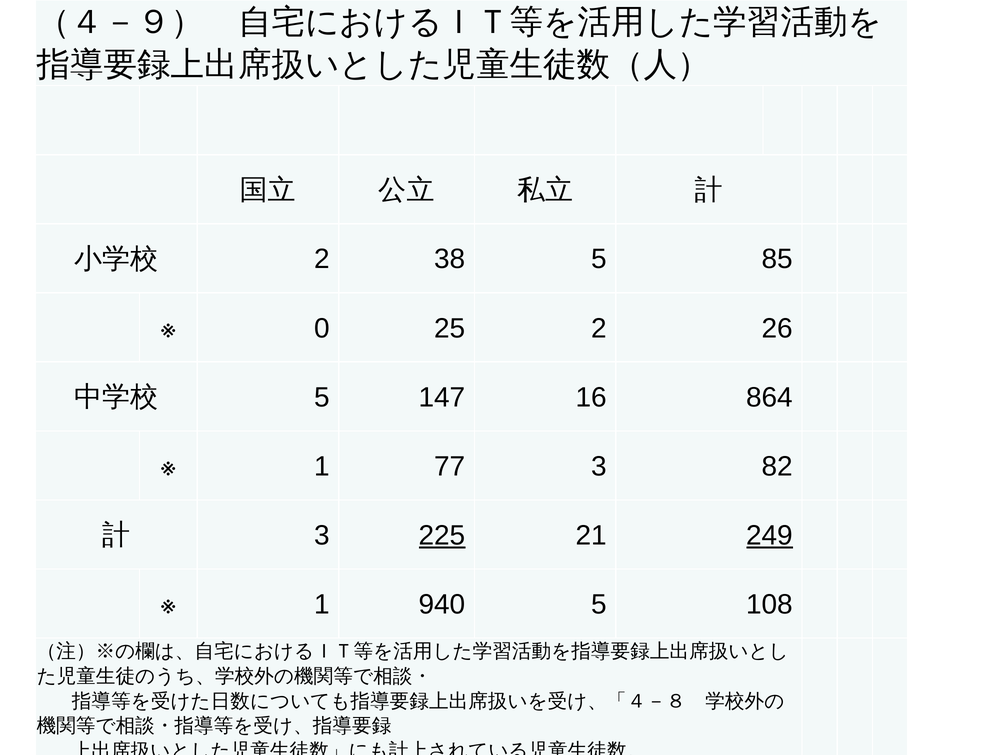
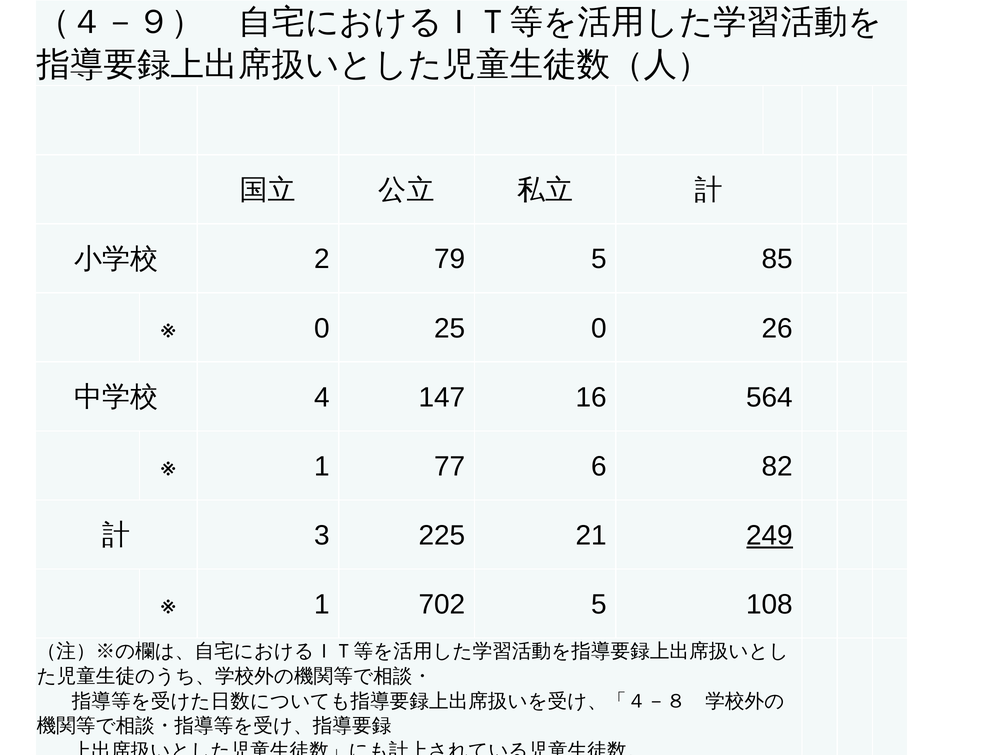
38: 38 -> 79
25 2: 2 -> 0
5 at (322, 397): 5 -> 4
864: 864 -> 564
77 3: 3 -> 6
225 underline: present -> none
940: 940 -> 702
